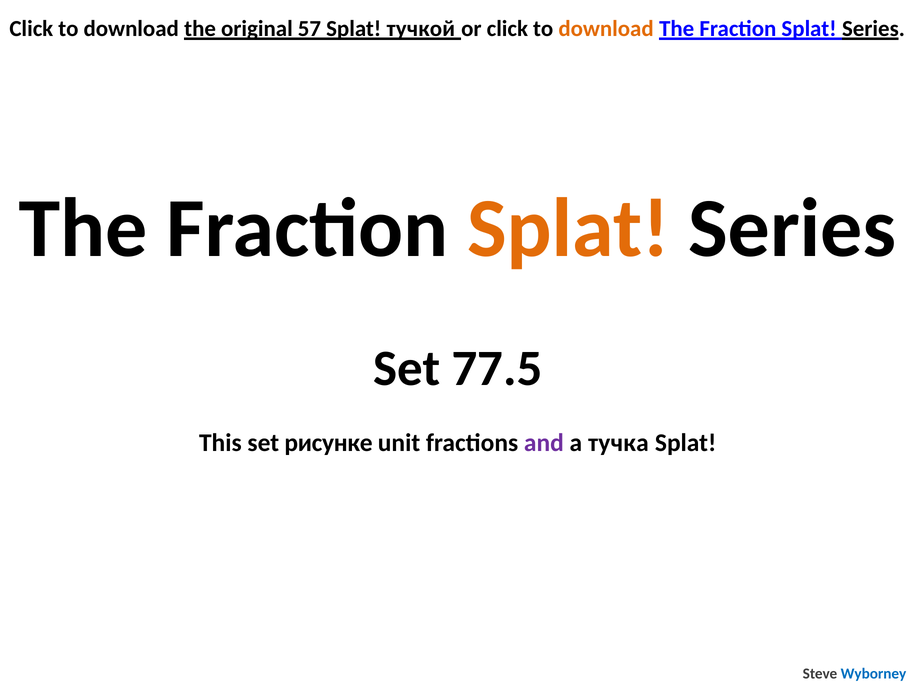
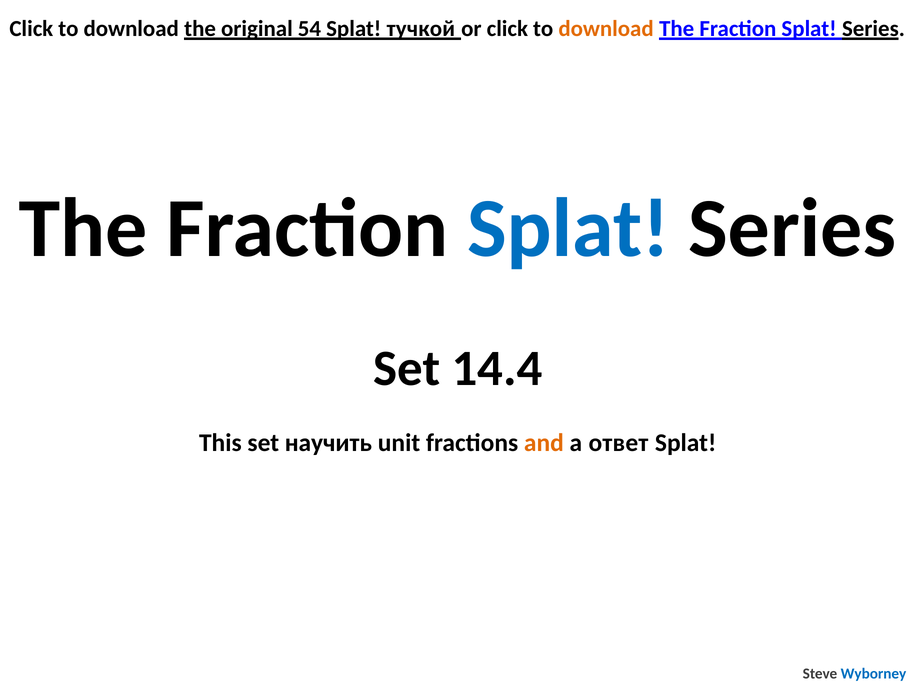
57: 57 -> 54
Splat at (568, 229) colour: orange -> blue
77.5: 77.5 -> 14.4
рисунке: рисунке -> научить
and colour: purple -> orange
тучка: тучка -> ответ
